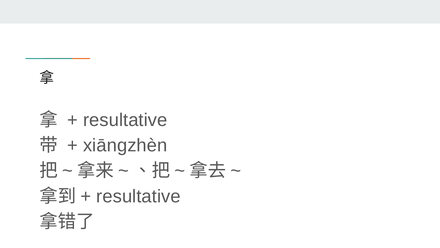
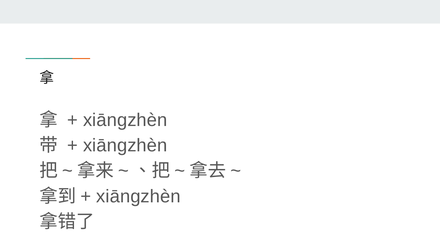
resultative at (125, 120): resultative -> xiāngzhèn
resultative at (139, 196): resultative -> xiāngzhèn
